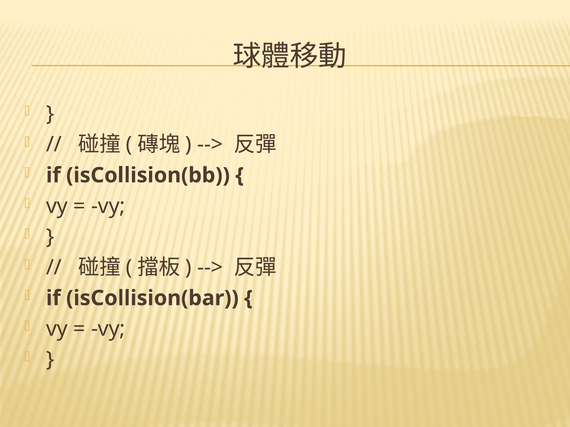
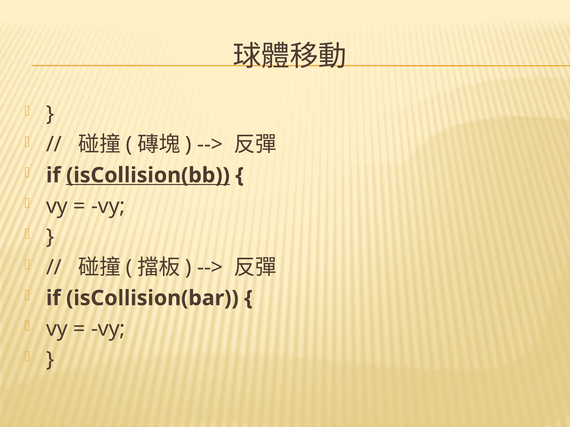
isCollision(bb underline: none -> present
